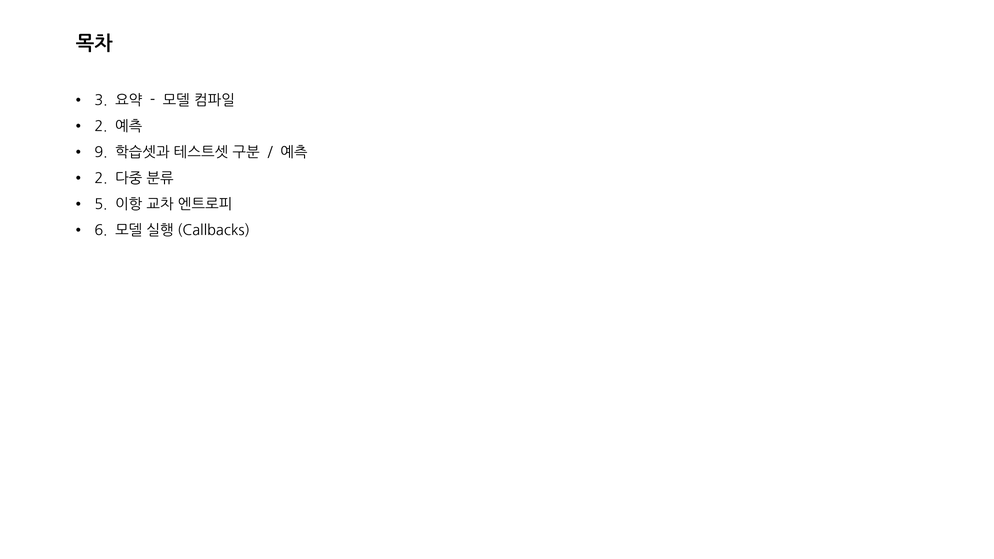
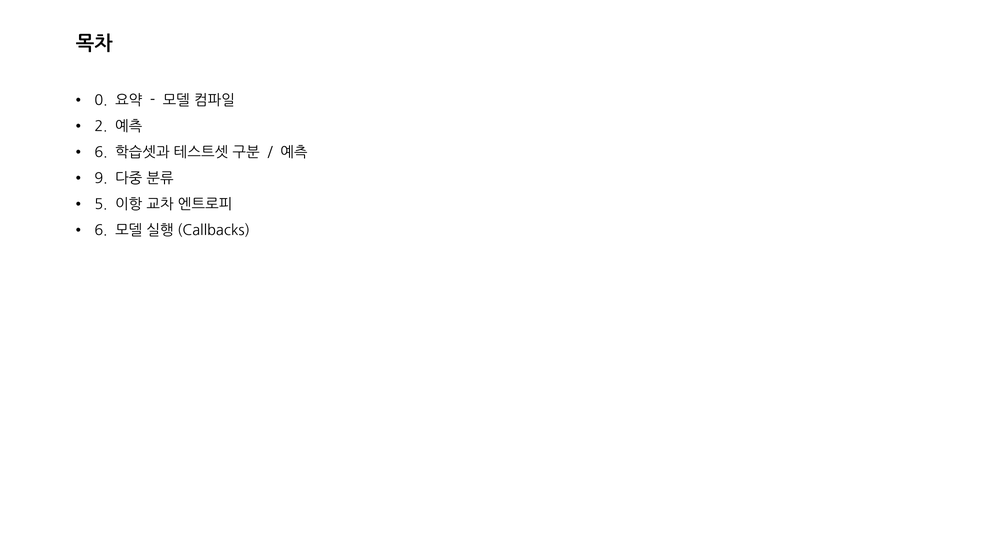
3: 3 -> 0
9 at (101, 153): 9 -> 6
2 at (101, 179): 2 -> 9
